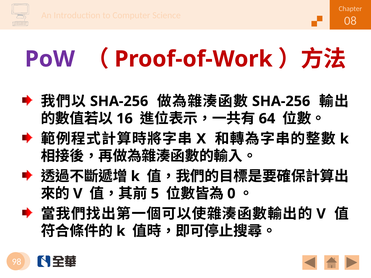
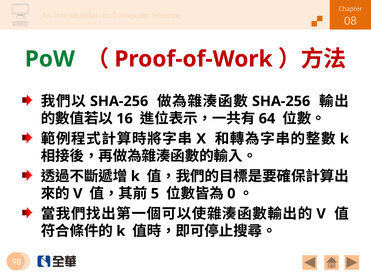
PoW colour: purple -> green
